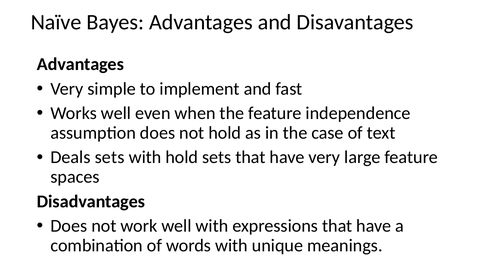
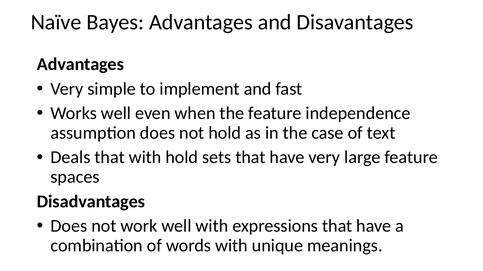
Deals sets: sets -> that
